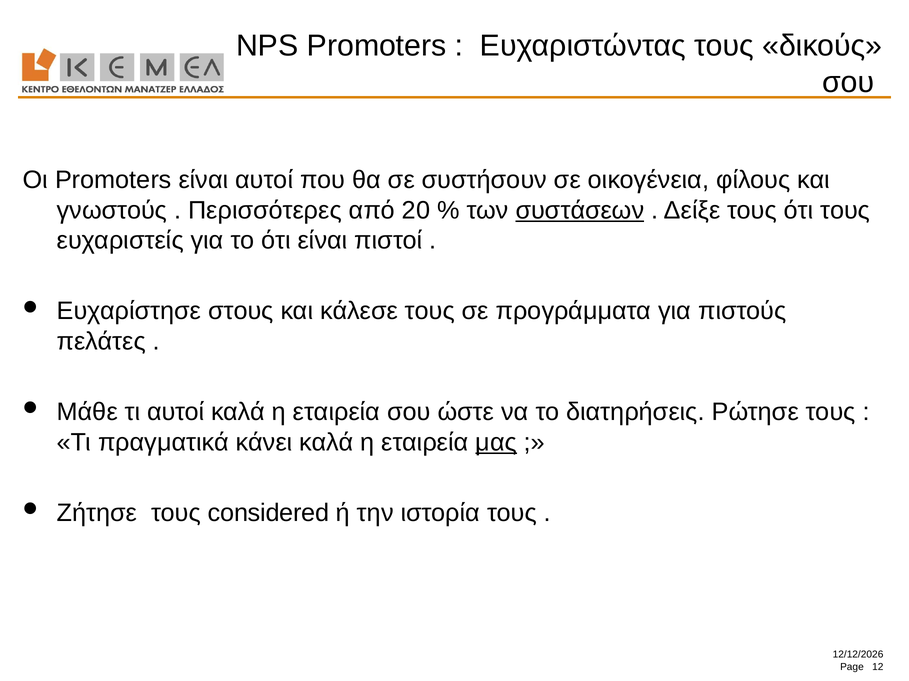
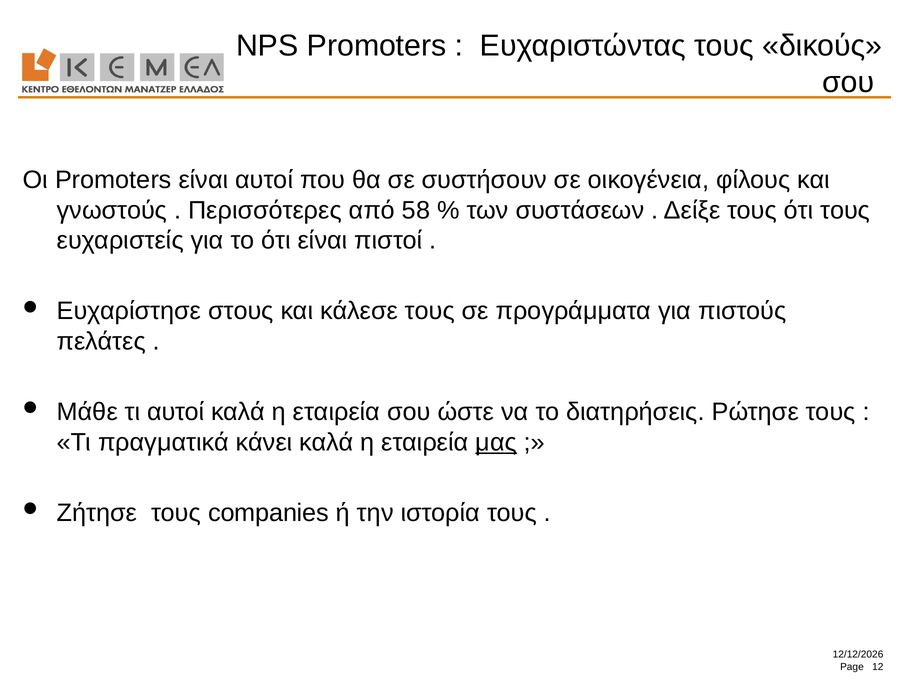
20: 20 -> 58
συστάσεων underline: present -> none
considered: considered -> companies
